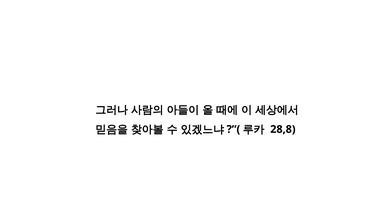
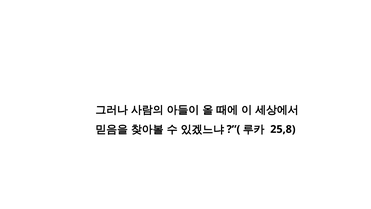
28,8: 28,8 -> 25,8
